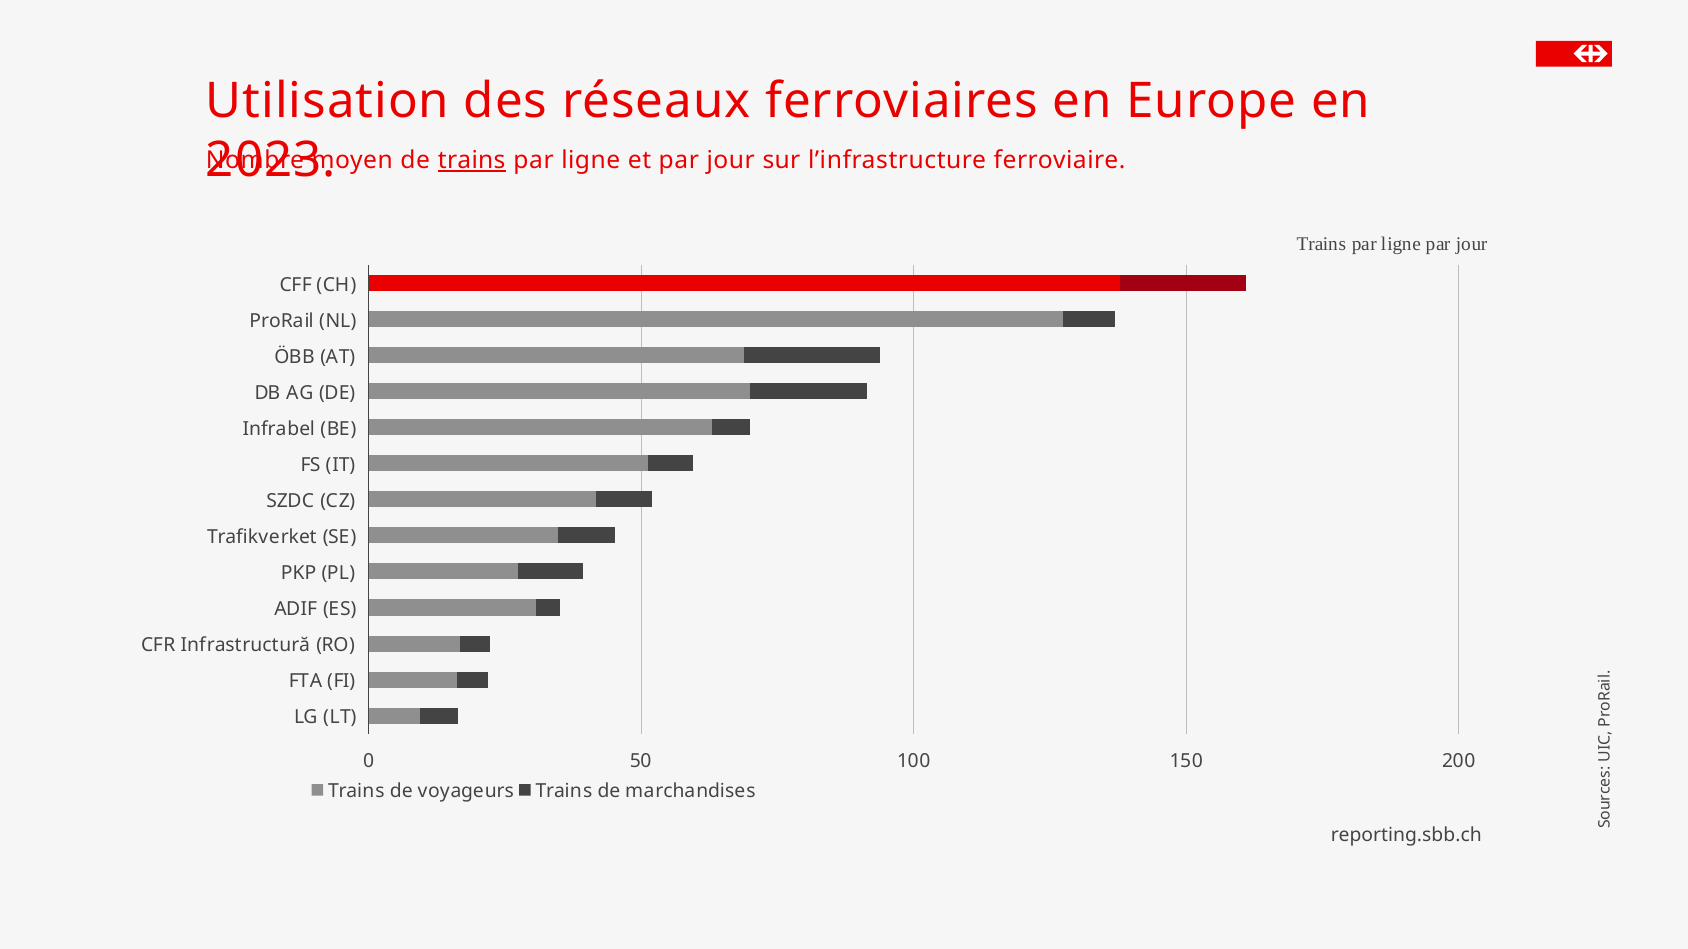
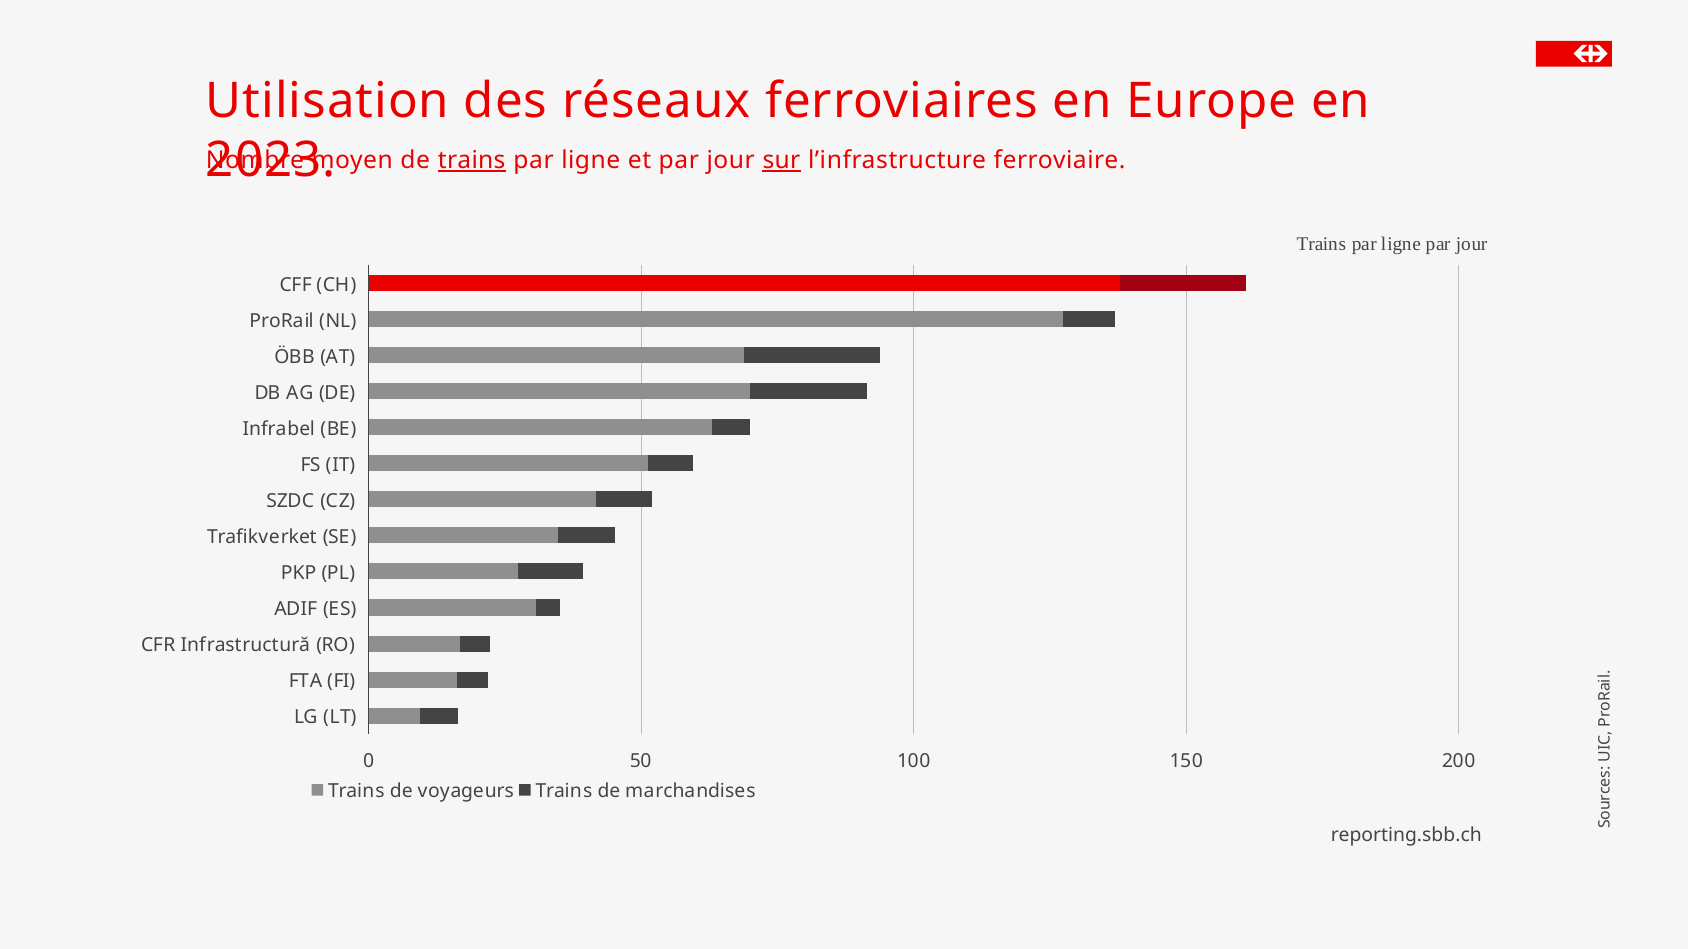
sur underline: none -> present
